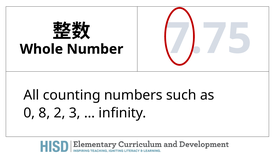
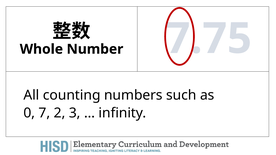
8: 8 -> 7
